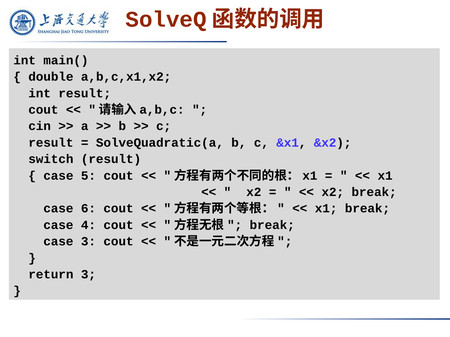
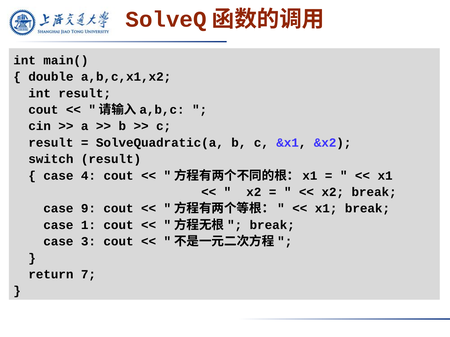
5: 5 -> 4
6: 6 -> 9
4: 4 -> 1
return 3: 3 -> 7
